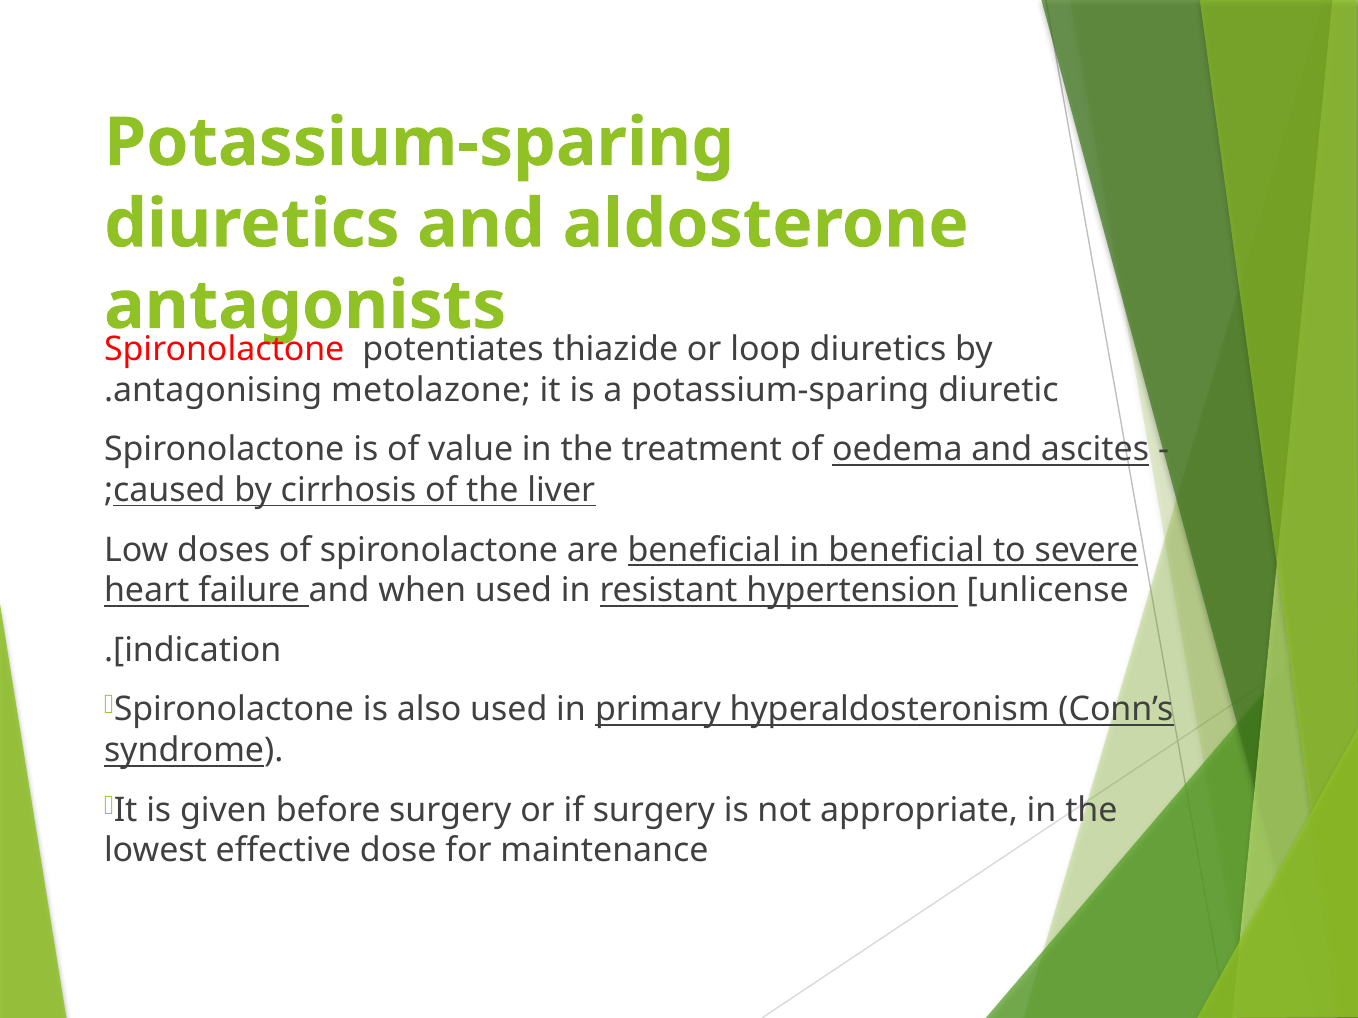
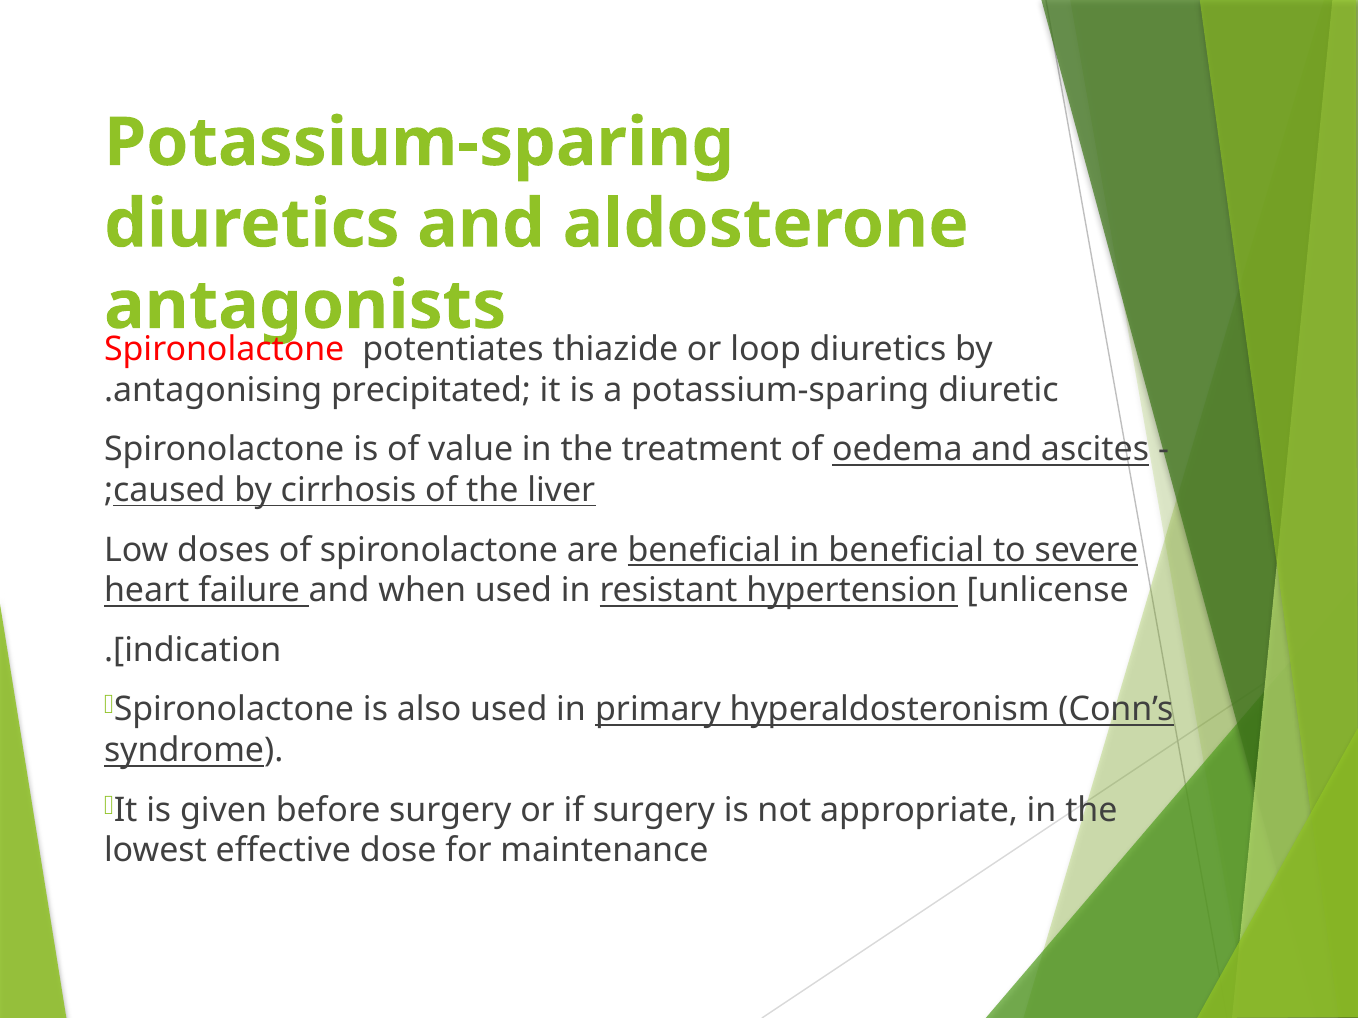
metolazone: metolazone -> precipitated
